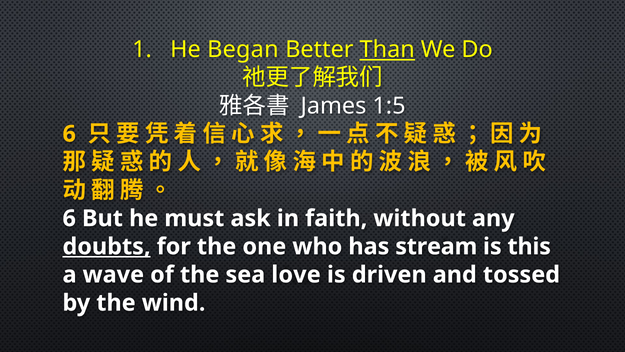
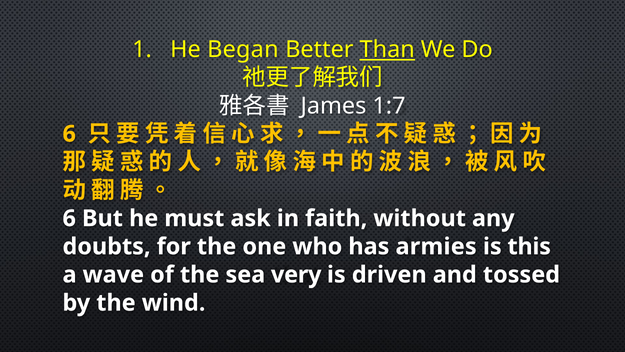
1:5: 1:5 -> 1:7
doubts underline: present -> none
stream: stream -> armies
love: love -> very
